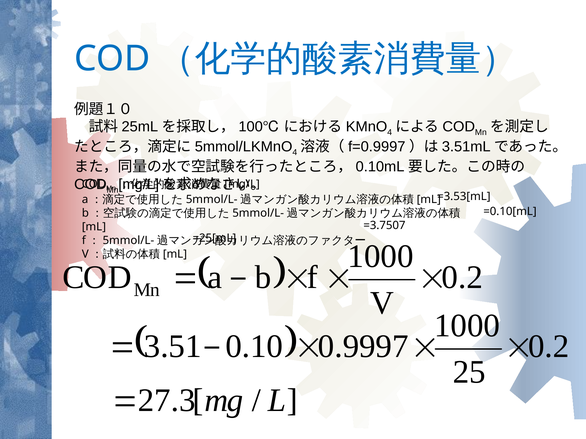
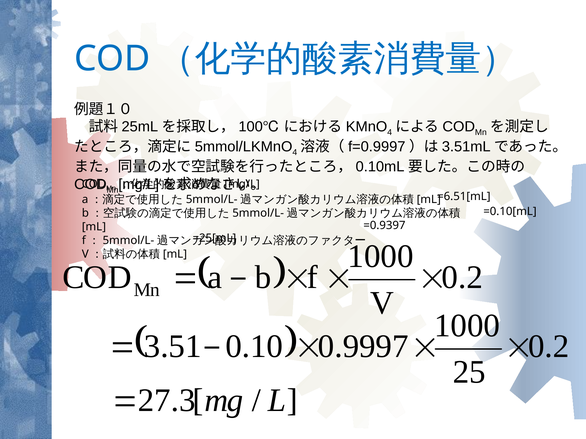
=3.53[mL: =3.53[mL -> =6.51[mL
=3.7507: =3.7507 -> =0.9397
